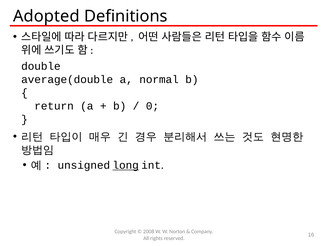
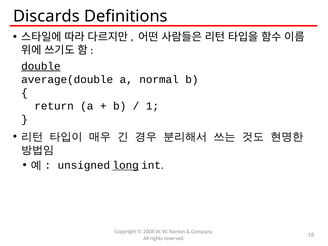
Adopted: Adopted -> Discards
double underline: none -> present
0: 0 -> 1
